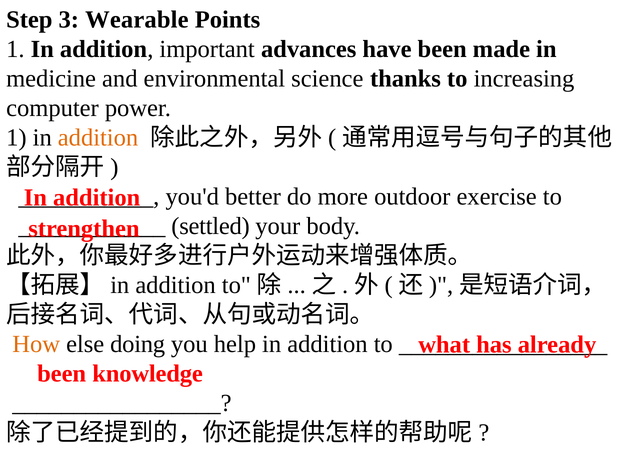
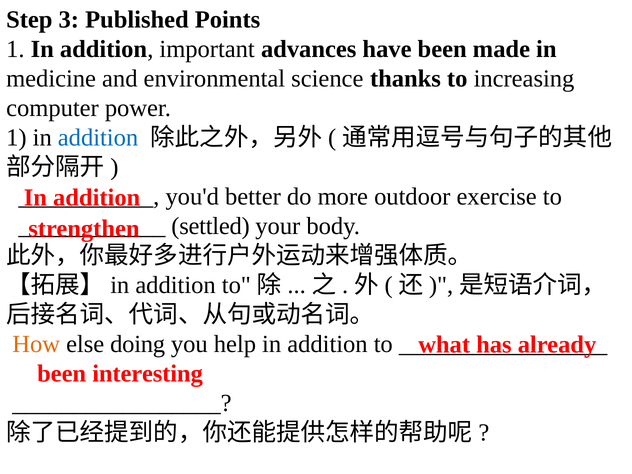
Wearable: Wearable -> Published
addition at (98, 138) colour: orange -> blue
knowledge: knowledge -> interesting
